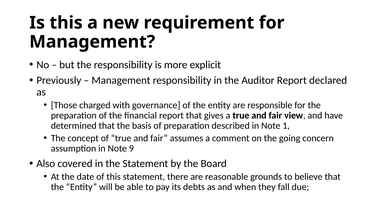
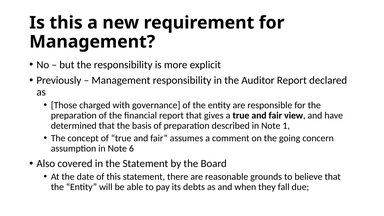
9: 9 -> 6
